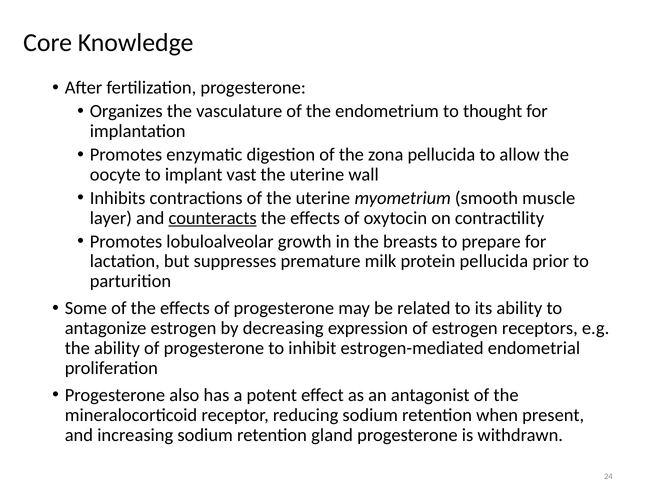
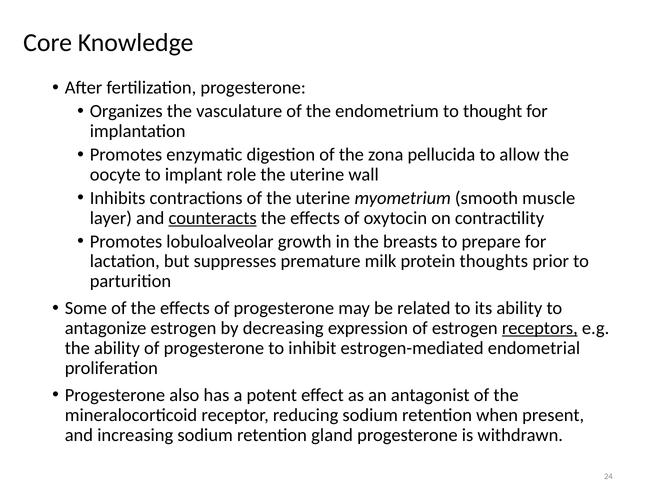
vast: vast -> role
protein pellucida: pellucida -> thoughts
receptors underline: none -> present
